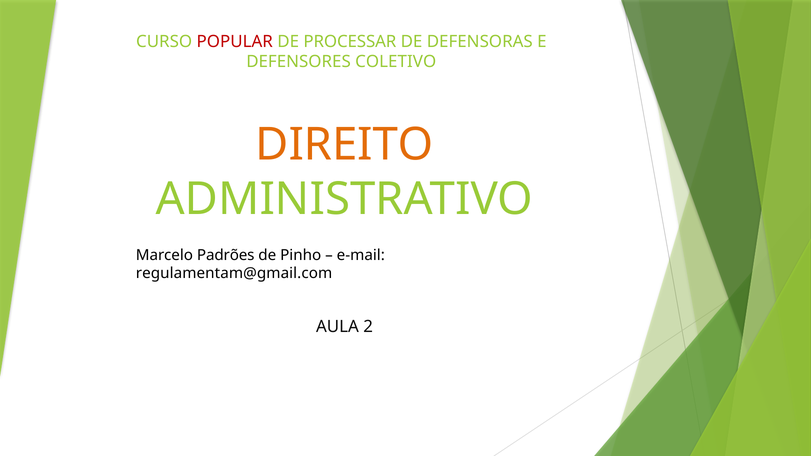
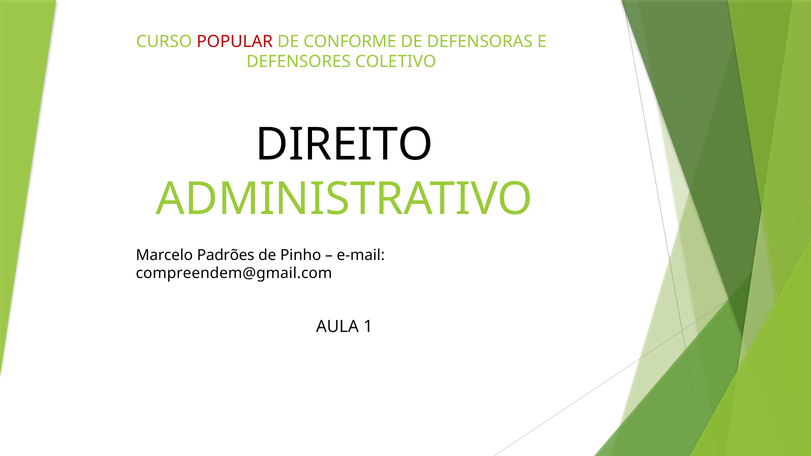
PROCESSAR: PROCESSAR -> CONFORME
DIREITO colour: orange -> black
regulamentam@gmail.com: regulamentam@gmail.com -> compreendem@gmail.com
2: 2 -> 1
